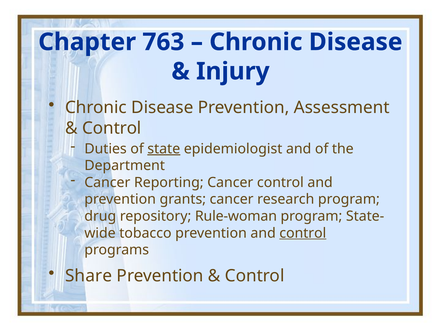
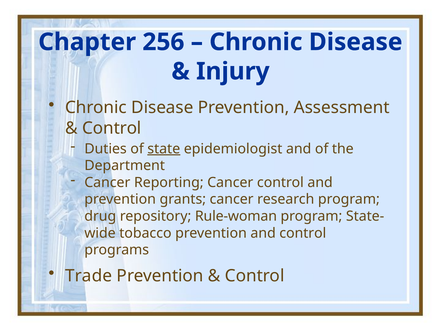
763: 763 -> 256
control at (303, 234) underline: present -> none
Share: Share -> Trade
